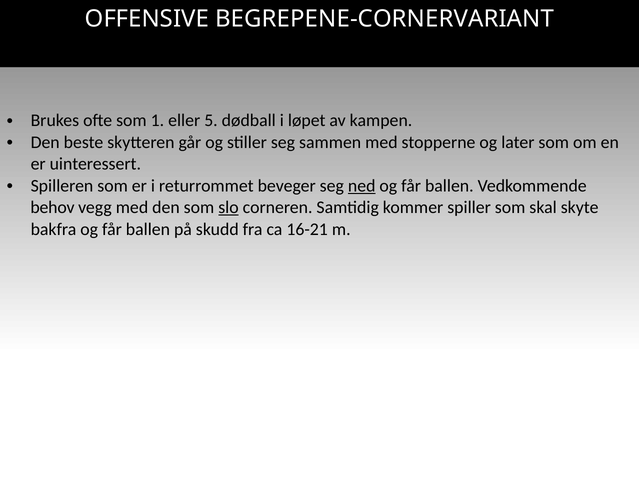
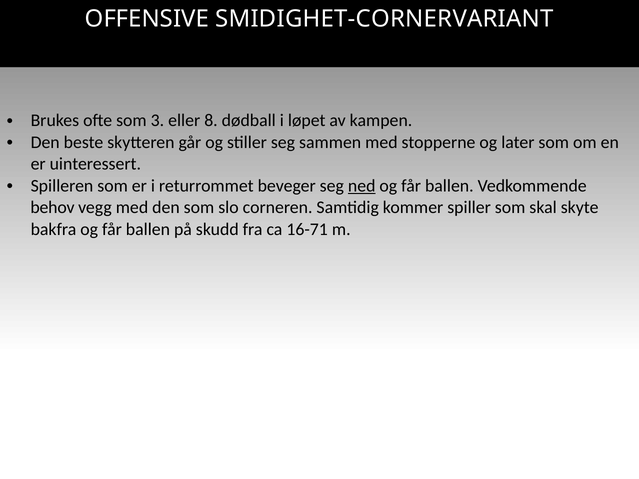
BEGREPENE-CORNERVARIANT: BEGREPENE-CORNERVARIANT -> SMIDIGHET-CORNERVARIANT
1: 1 -> 3
5: 5 -> 8
slo underline: present -> none
16-21: 16-21 -> 16-71
